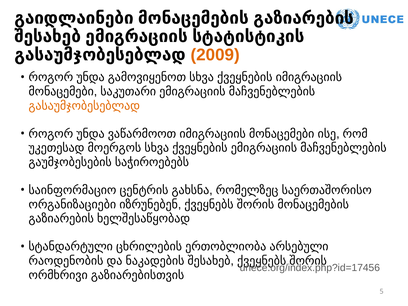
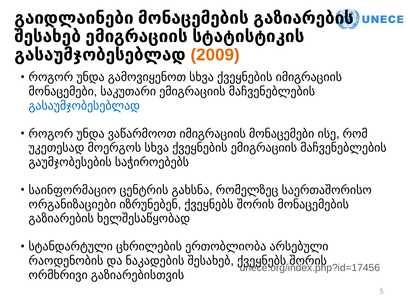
გასაუმჯობესებლად at (84, 106) colour: orange -> blue
